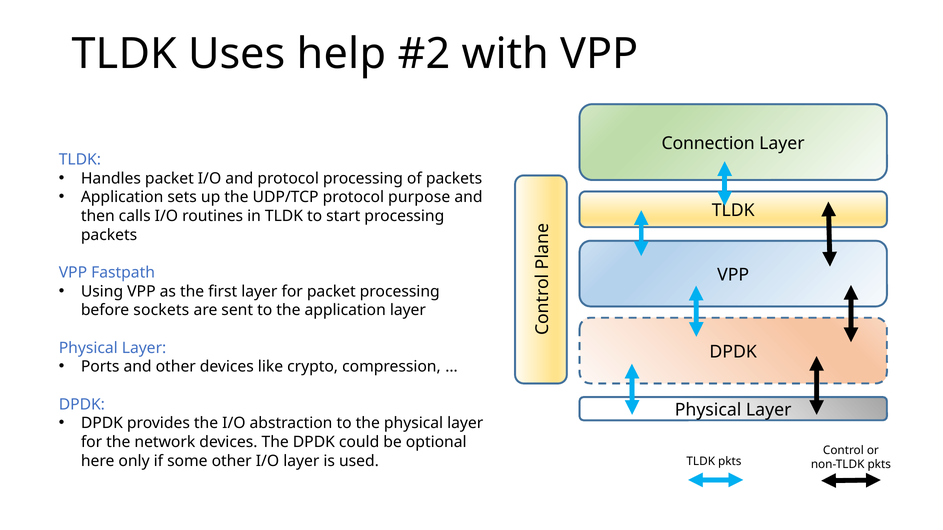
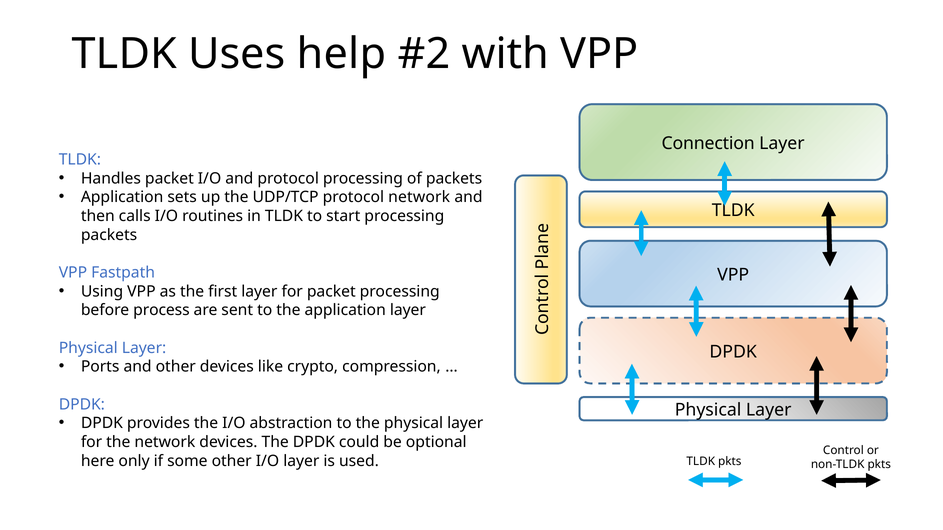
protocol purpose: purpose -> network
sockets: sockets -> process
